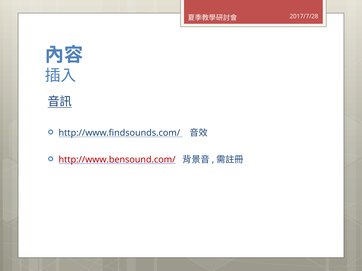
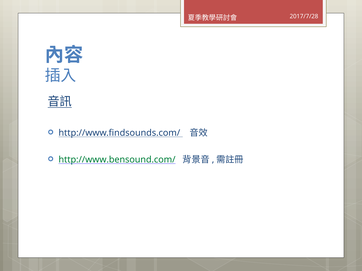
http://www.bensound.com/ colour: red -> green
